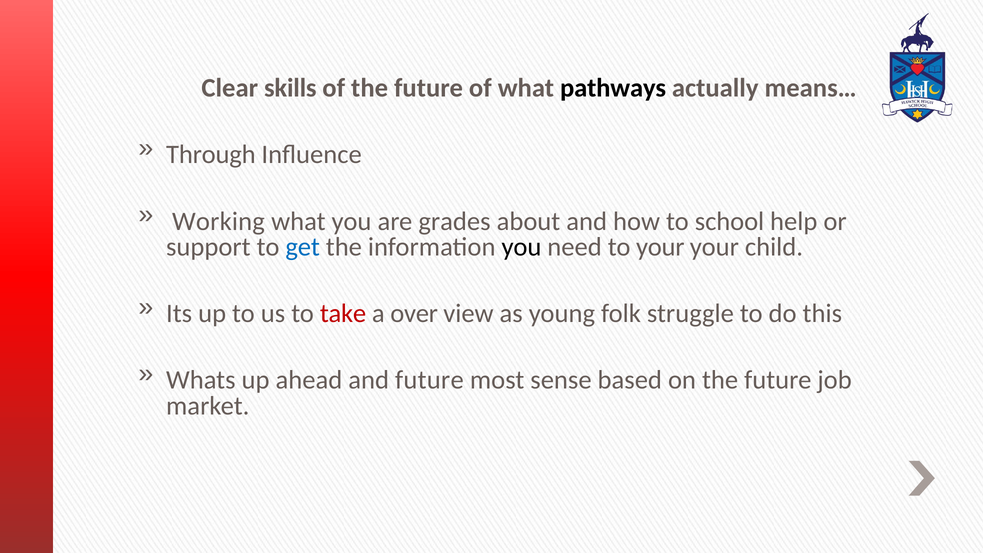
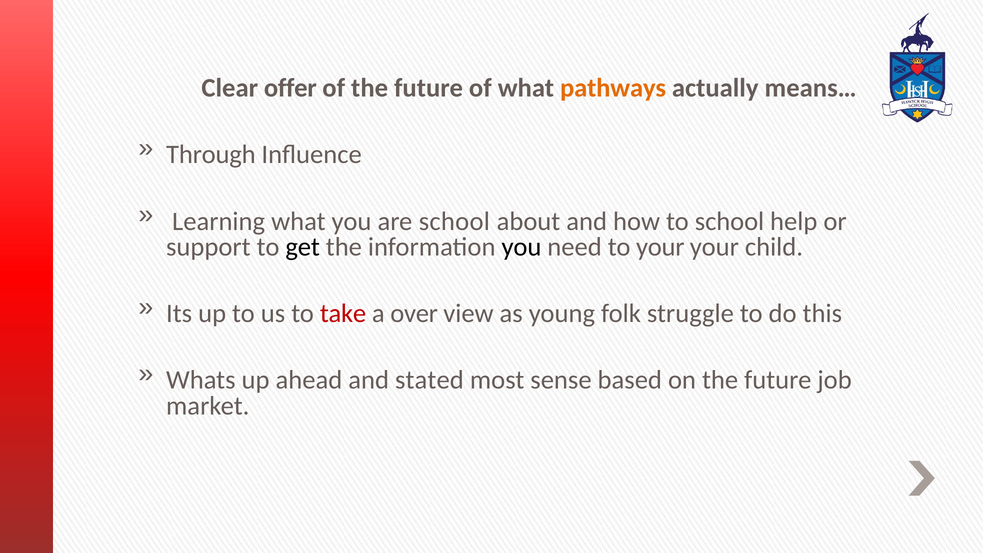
skills: skills -> offer
pathways colour: black -> orange
Working: Working -> Learning
are grades: grades -> school
get colour: blue -> black
and future: future -> stated
